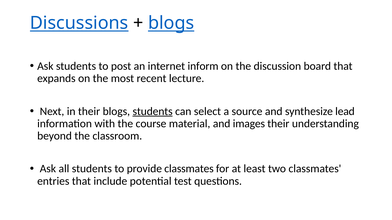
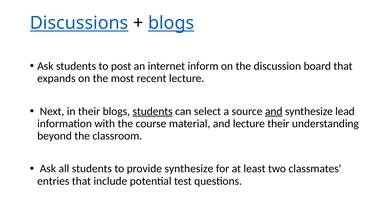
and at (274, 111) underline: none -> present
and images: images -> lecture
provide classmates: classmates -> synthesize
